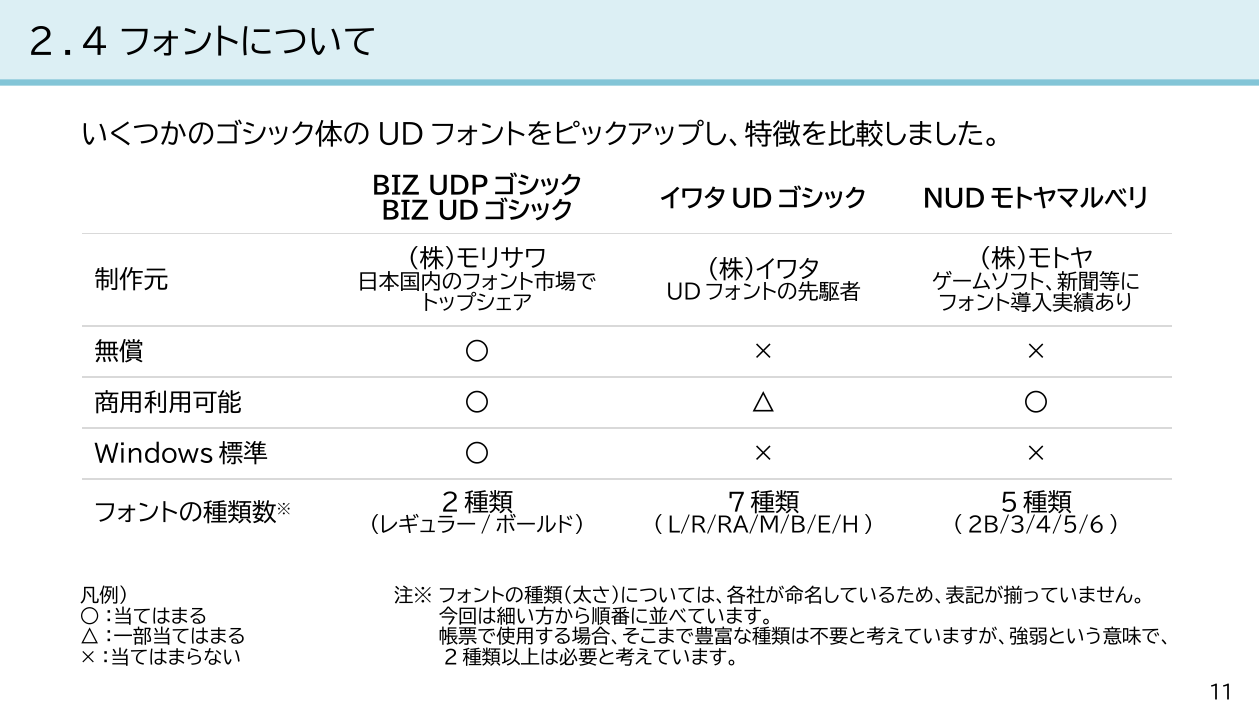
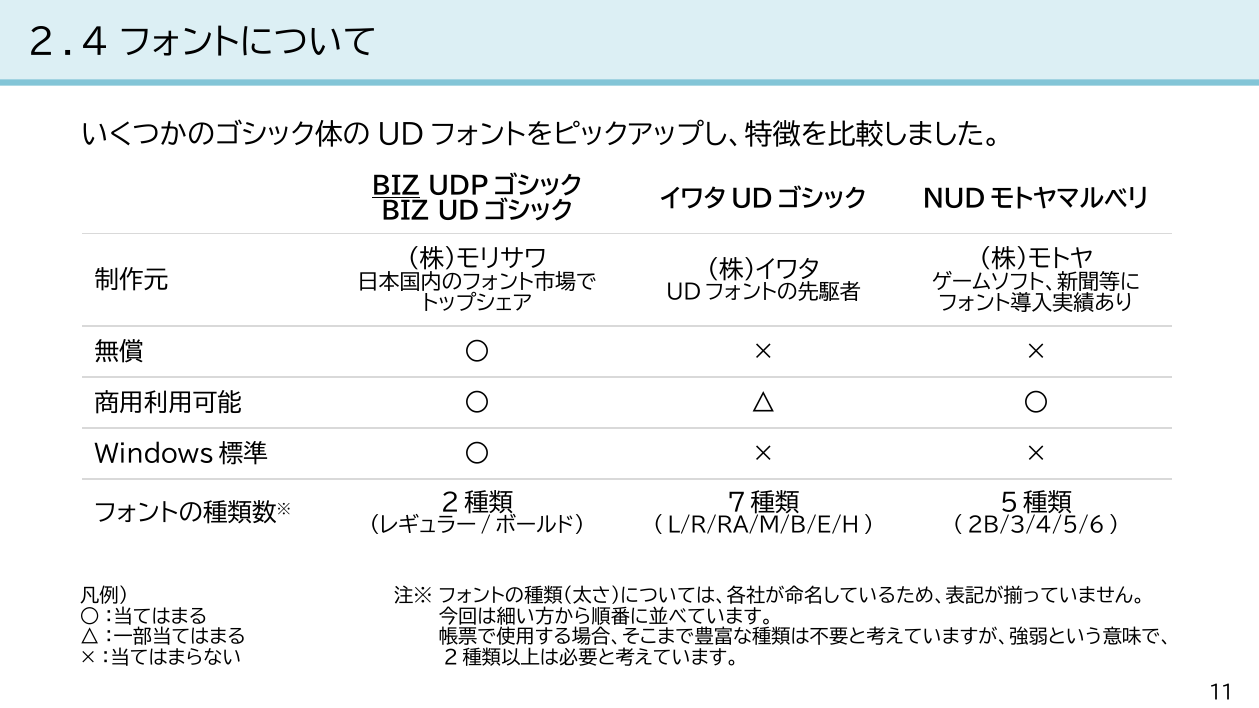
BIZ at (396, 187) underline: none -> present
